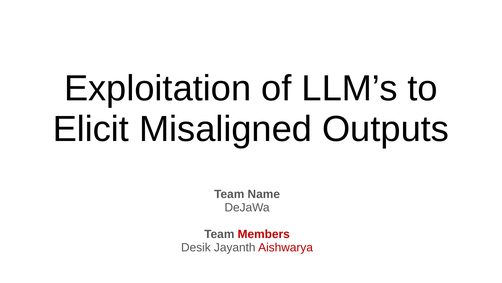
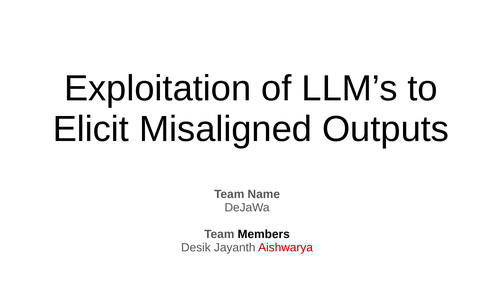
Members colour: red -> black
